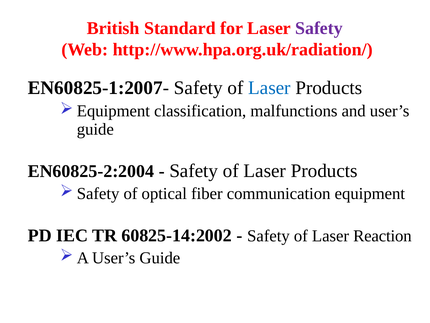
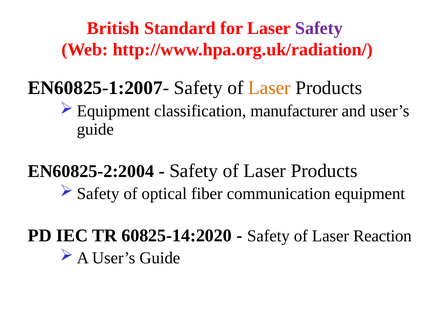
Laser at (269, 88) colour: blue -> orange
malfunctions: malfunctions -> manufacturer
60825-14:2002: 60825-14:2002 -> 60825-14:2020
